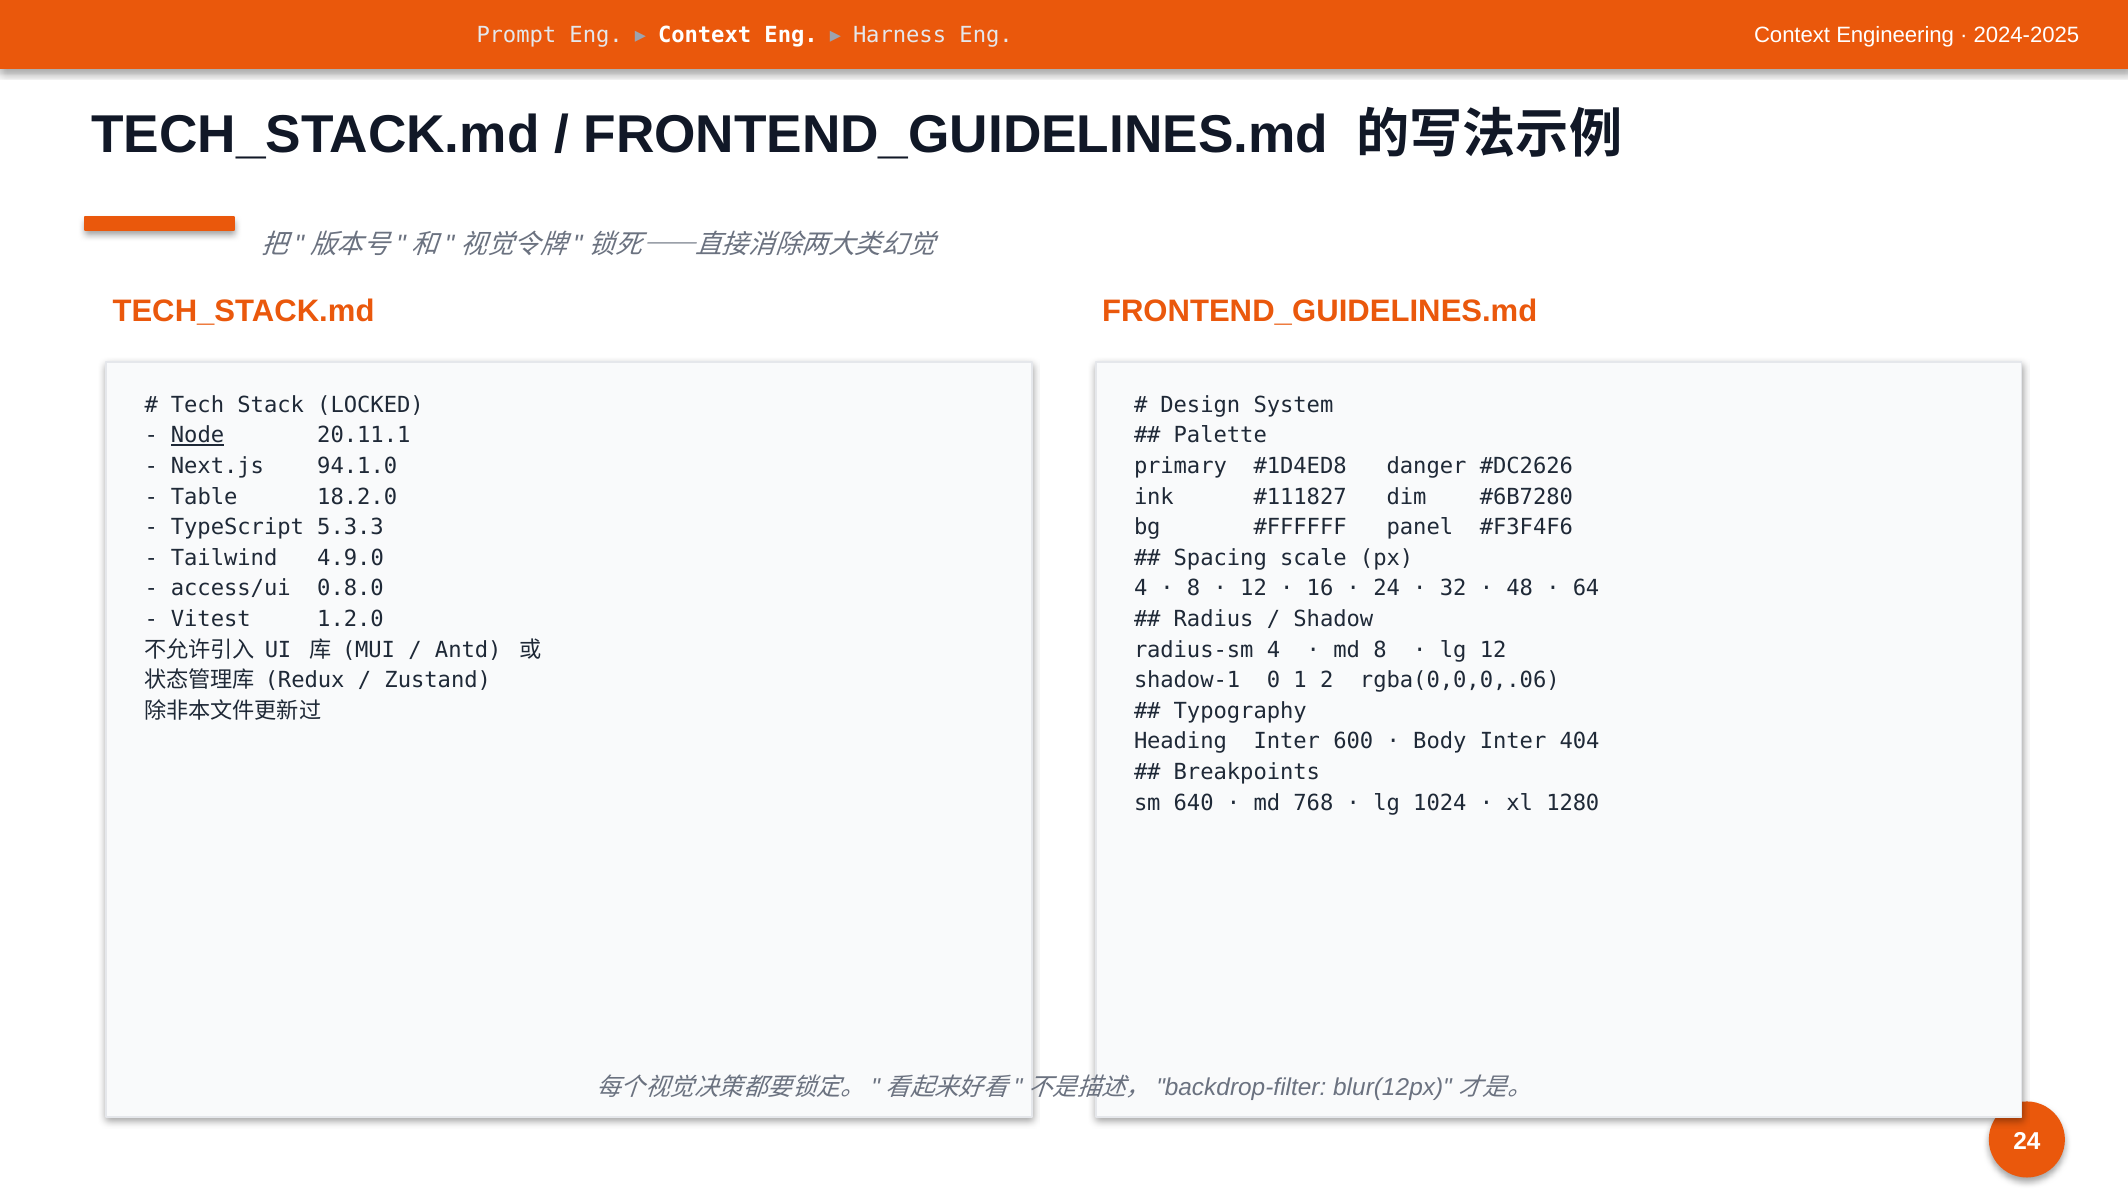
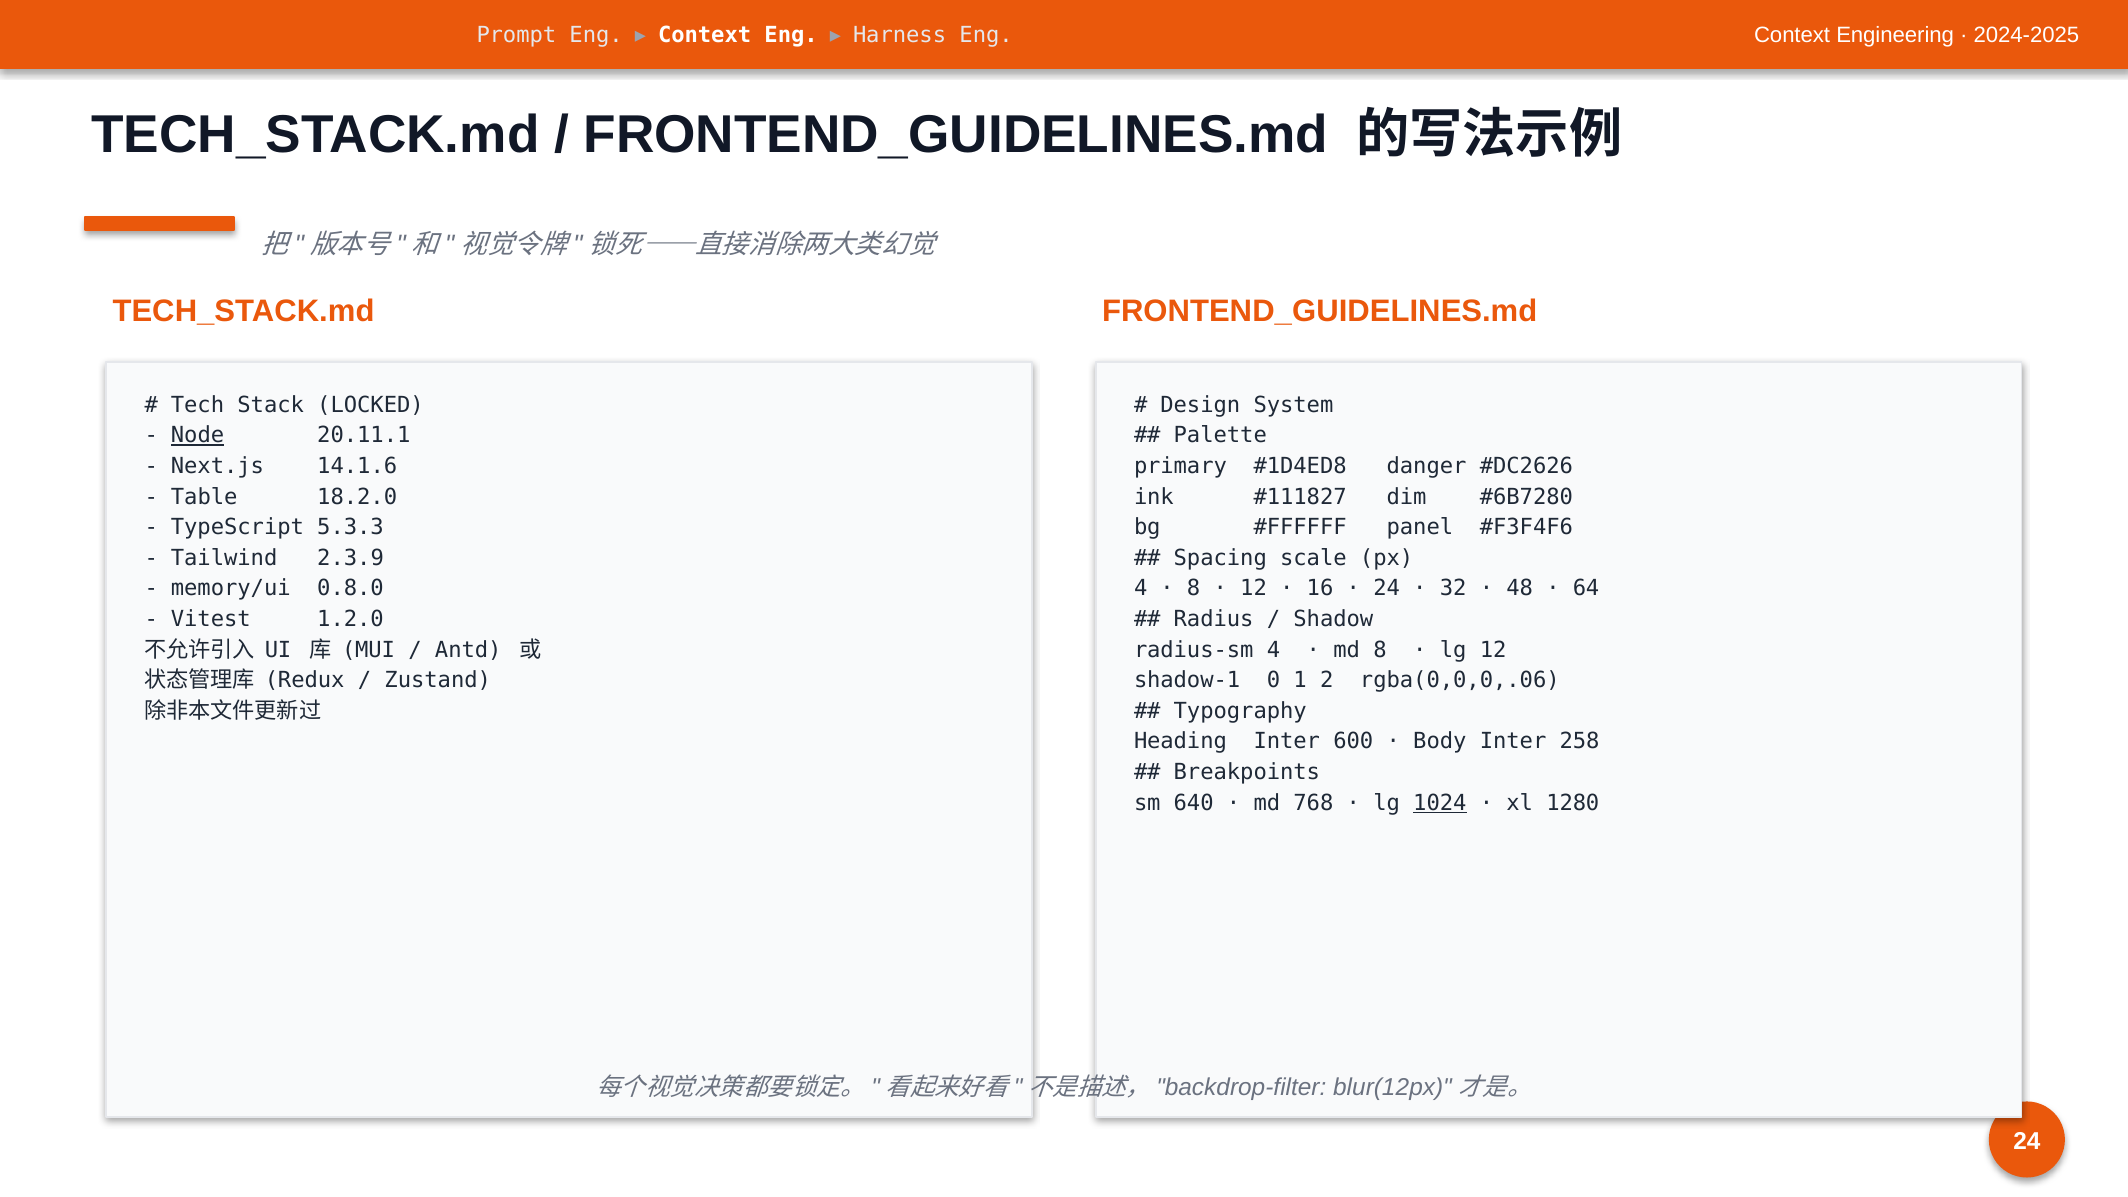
94.1.0: 94.1.0 -> 14.1.6
4.9.0: 4.9.0 -> 2.3.9
access/ui: access/ui -> memory/ui
404: 404 -> 258
1024 underline: none -> present
